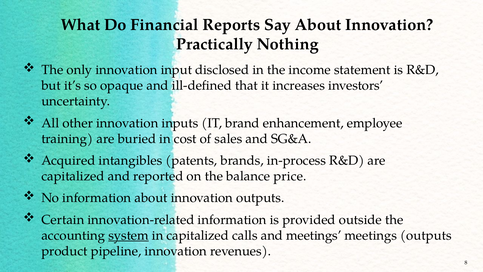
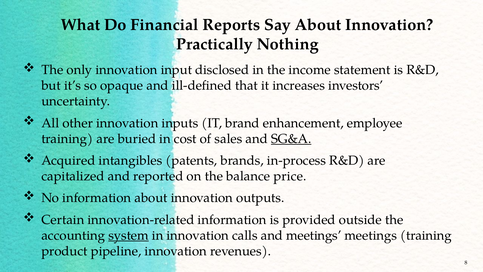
SG&A underline: none -> present
in capitalized: capitalized -> innovation
meetings outputs: outputs -> training
